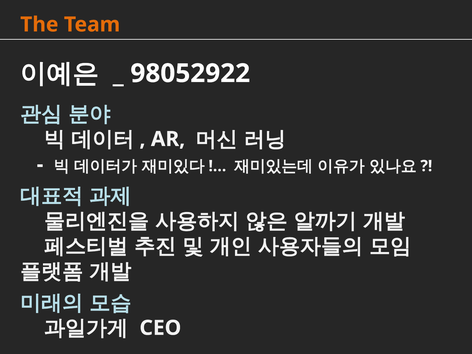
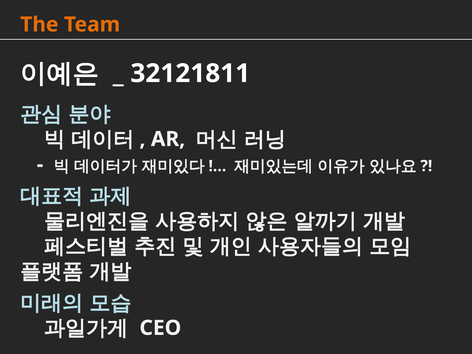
98052922: 98052922 -> 32121811
